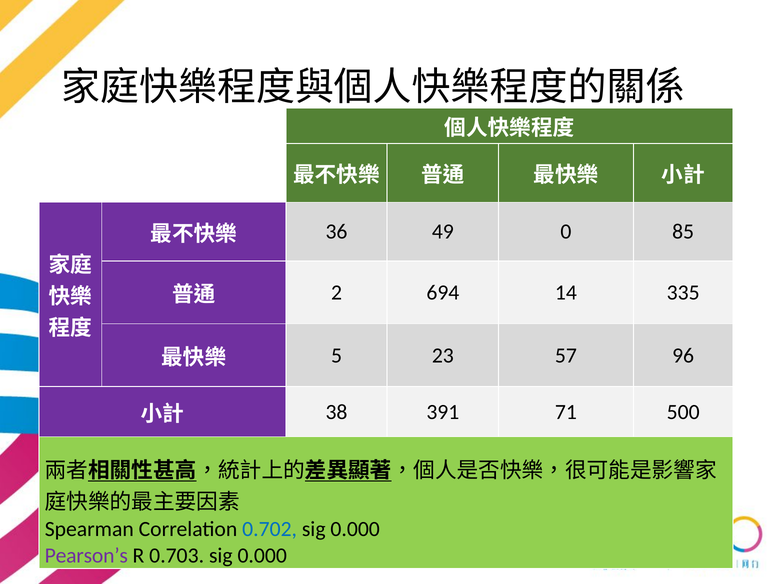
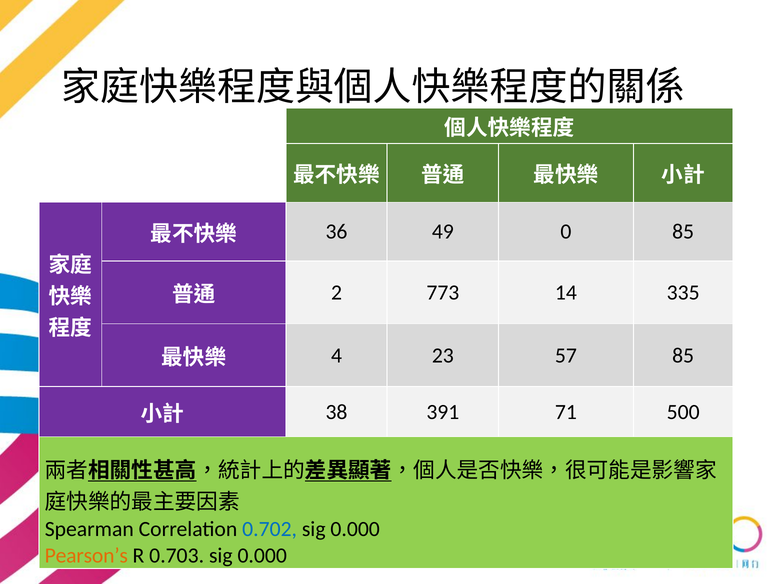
694: 694 -> 773
5: 5 -> 4
57 96: 96 -> 85
Pearson’s colour: purple -> orange
